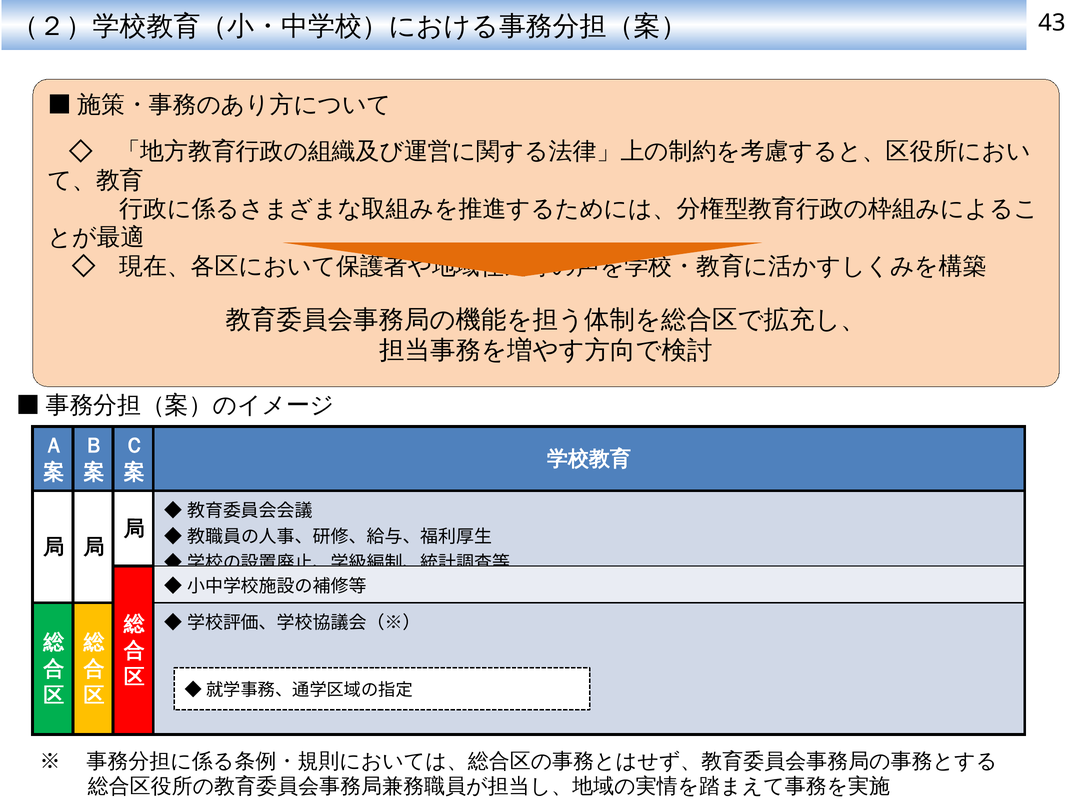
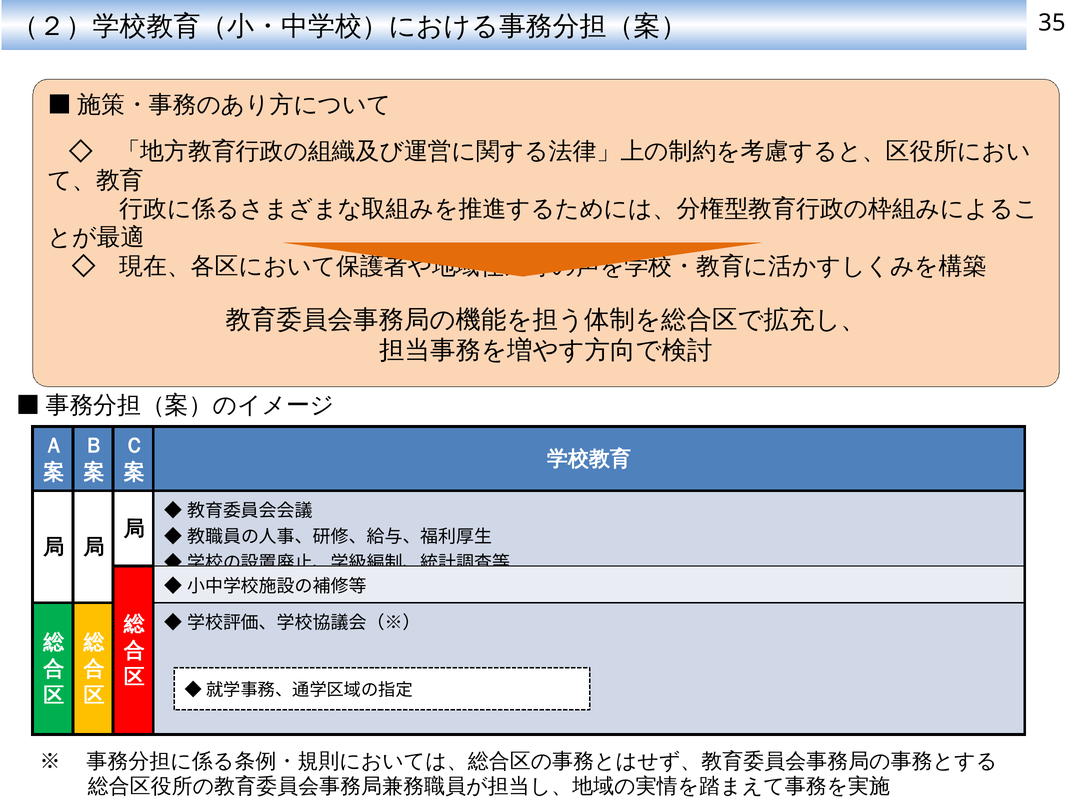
43: 43 -> 35
